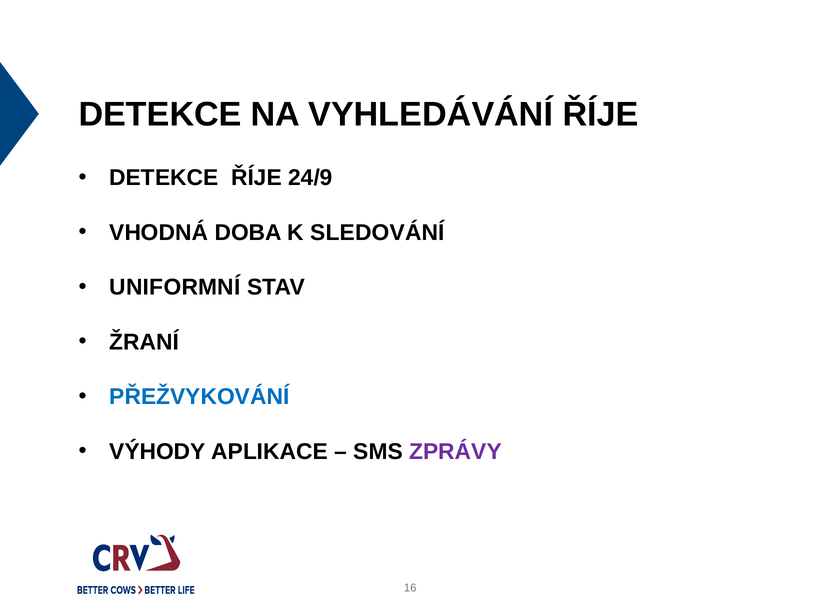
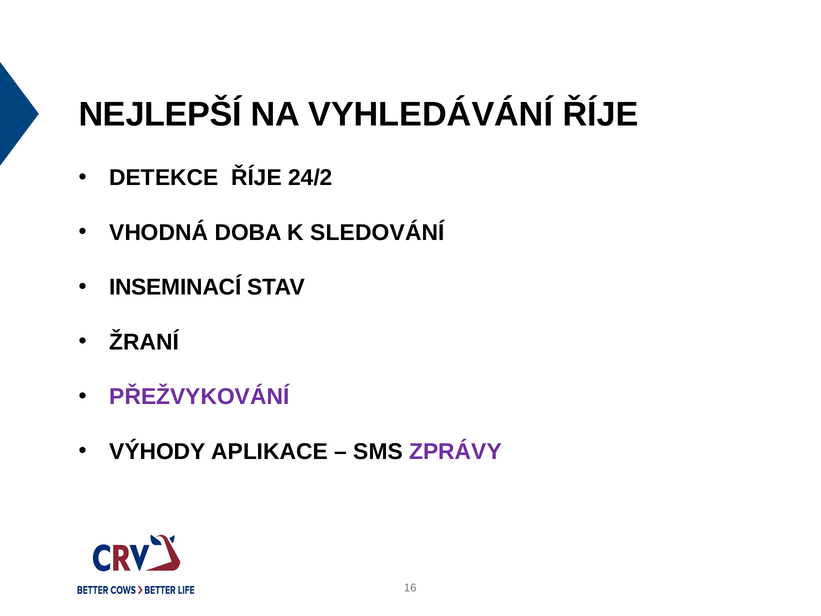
DETEKCE at (160, 114): DETEKCE -> NEJLEPŠÍ
24/9: 24/9 -> 24/2
UNIFORMNÍ: UNIFORMNÍ -> INSEMINACÍ
PŘEŽVYKOVÁNÍ colour: blue -> purple
